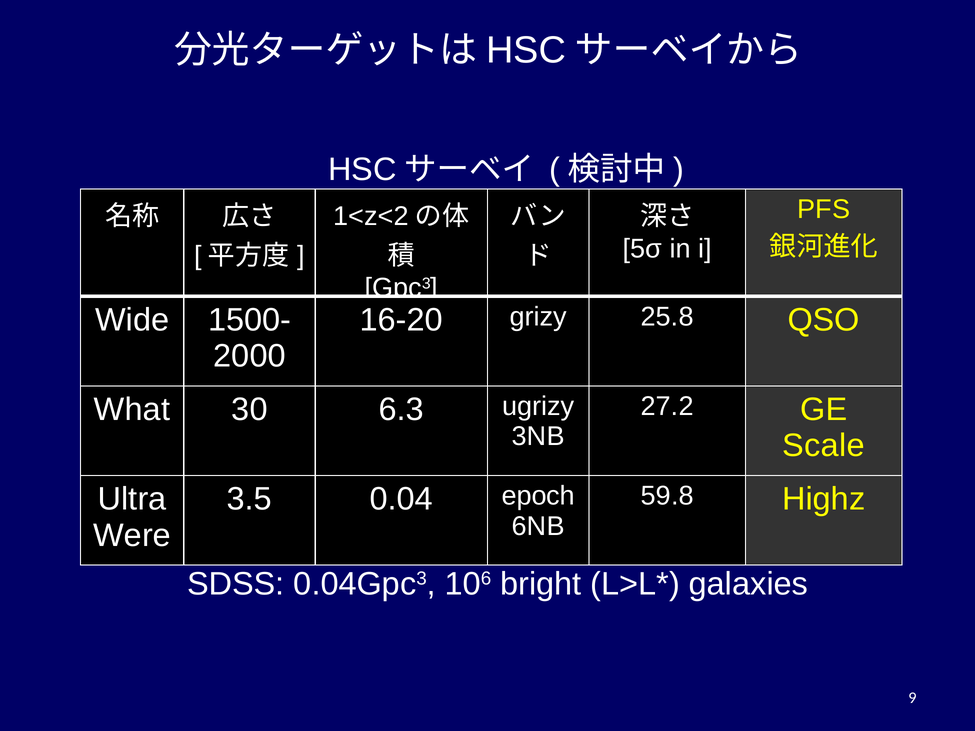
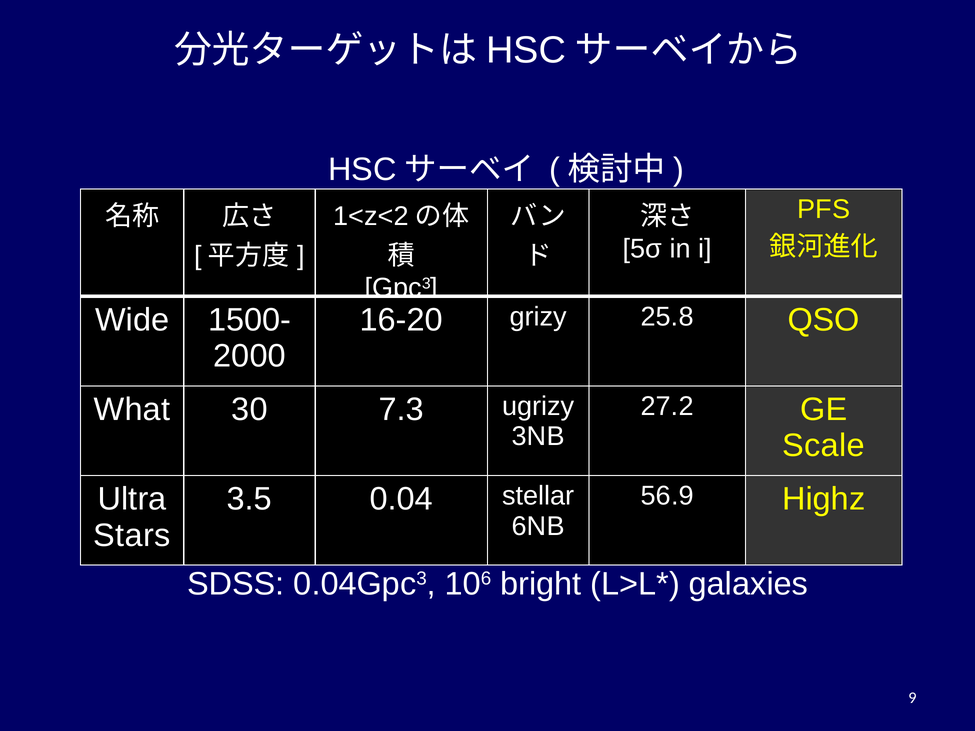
6.3: 6.3 -> 7.3
59.8: 59.8 -> 56.9
epoch: epoch -> stellar
Were: Were -> Stars
